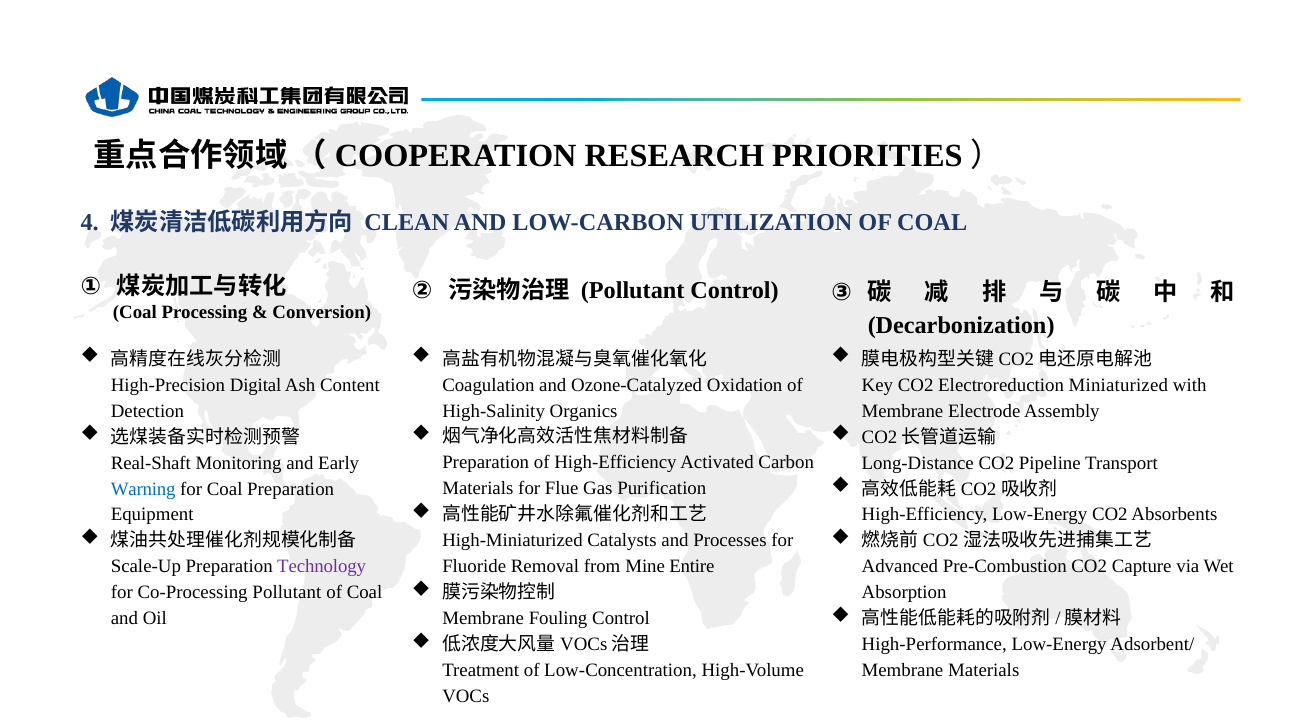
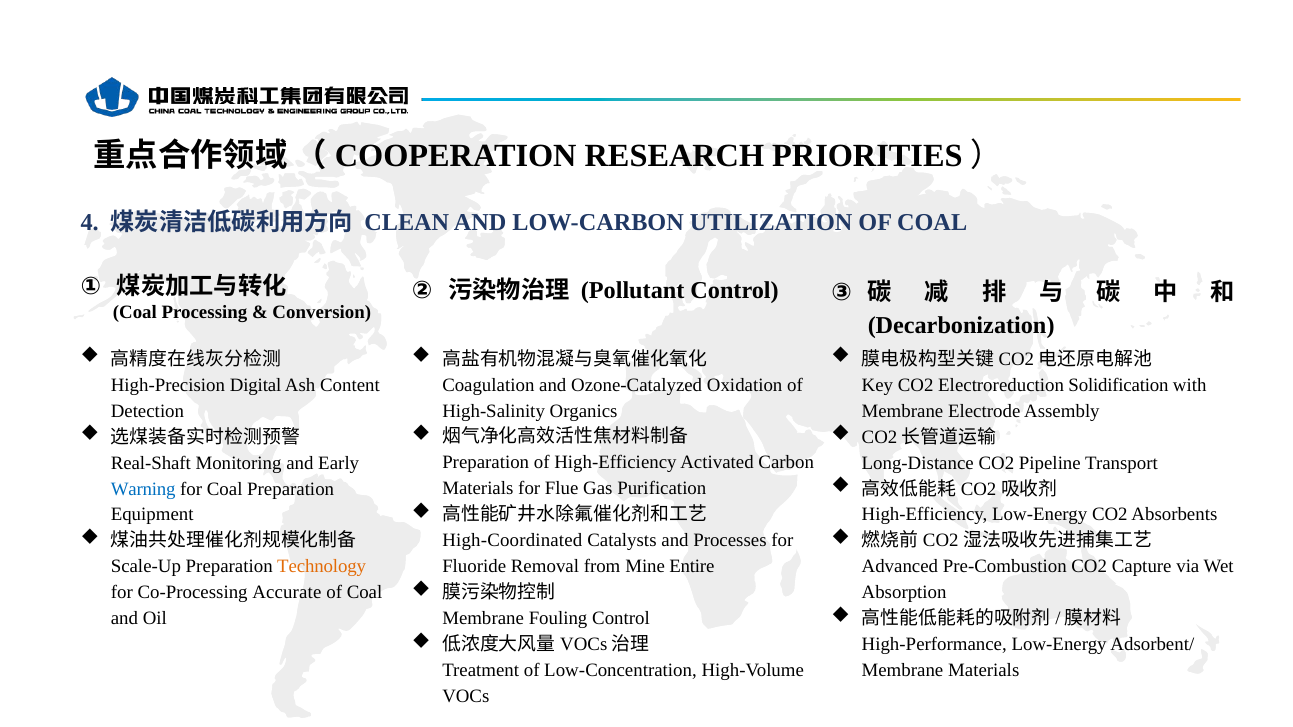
Miniaturized: Miniaturized -> Solidification
High-Miniaturized: High-Miniaturized -> High-Coordinated
Technology colour: purple -> orange
Co-Processing Pollutant: Pollutant -> Accurate
